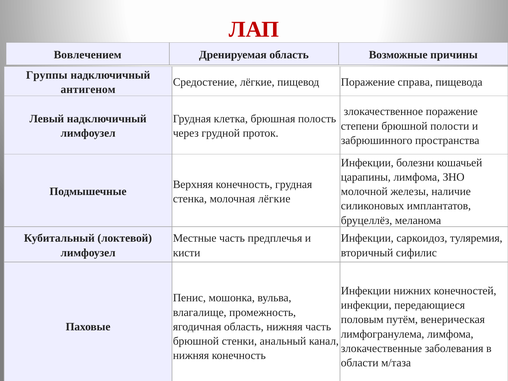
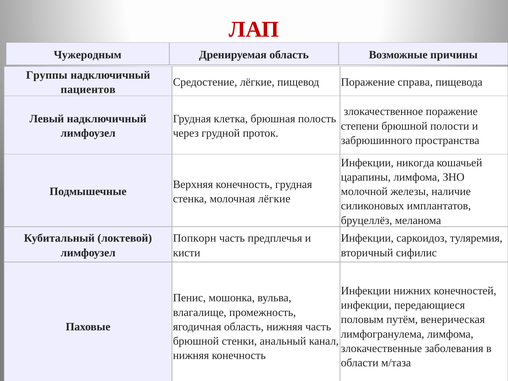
Вовлечением: Вовлечением -> Чужеродным
антигеном: антигеном -> пациентов
болезни: болезни -> никогда
Местные: Местные -> Попкорн
